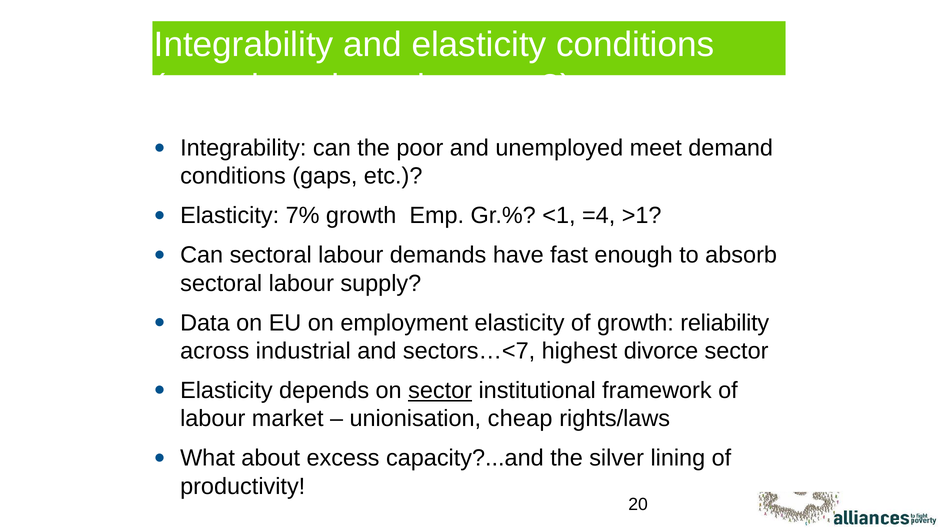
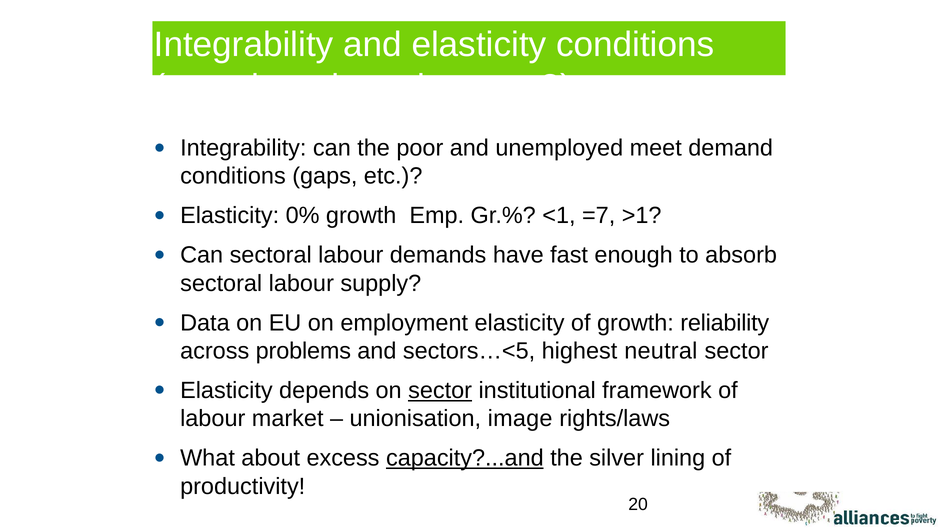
7%: 7% -> 0%
=4: =4 -> =7
industrial: industrial -> problems
sectors…<7: sectors…<7 -> sectors…<5
divorce: divorce -> neutral
cheap: cheap -> image
capacity?...and underline: none -> present
